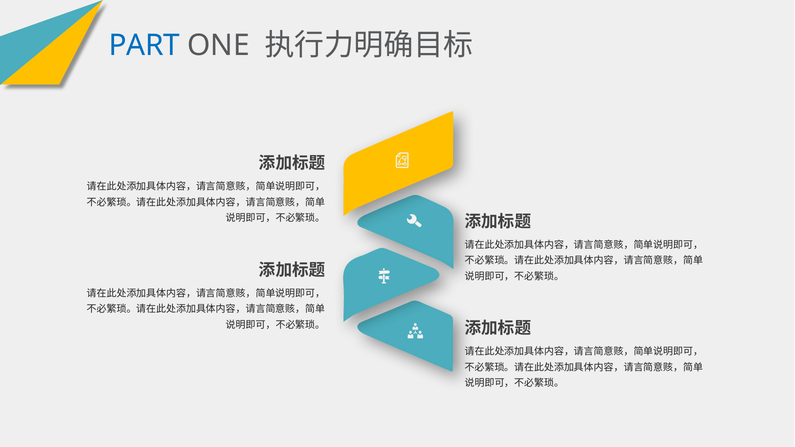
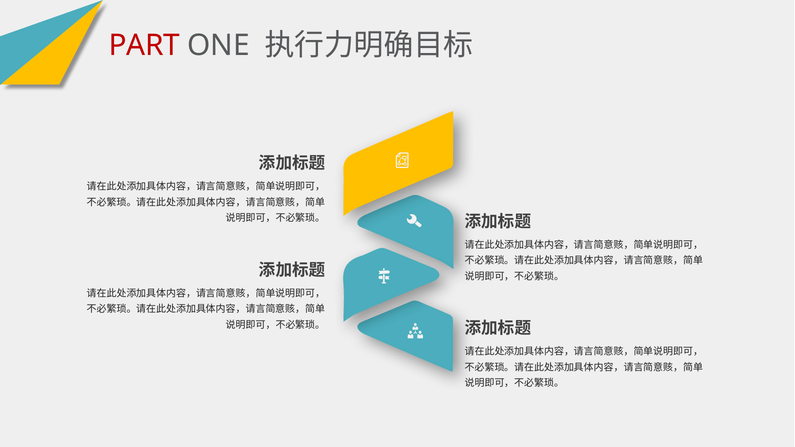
PART colour: blue -> red
